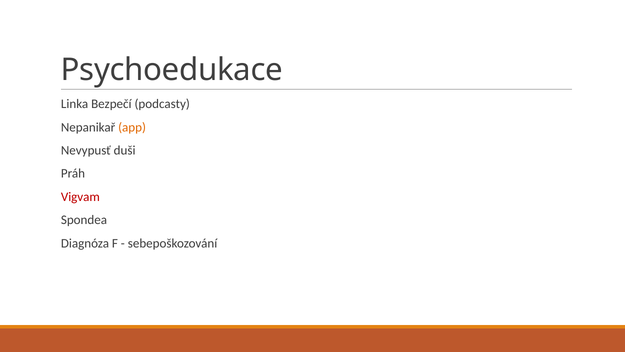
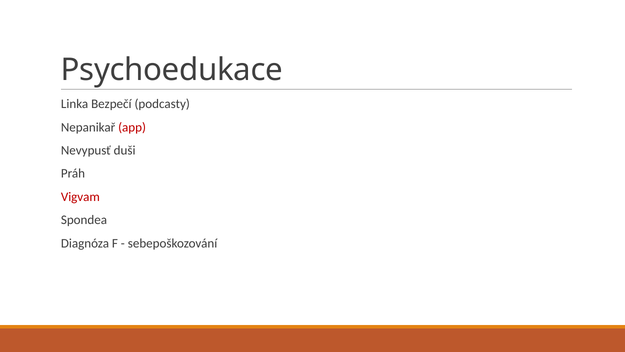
app colour: orange -> red
